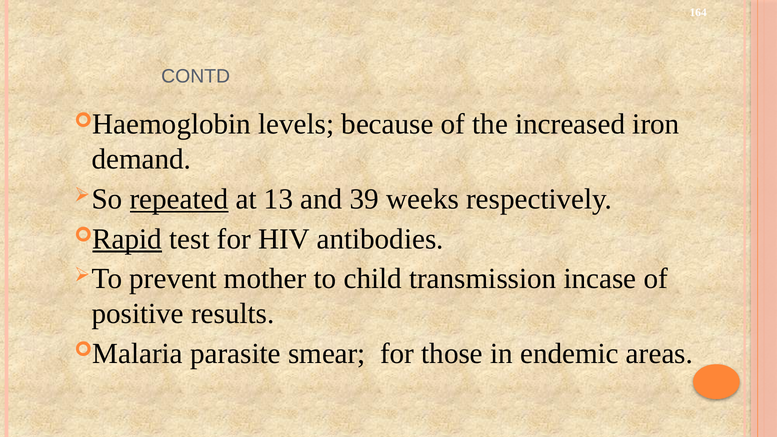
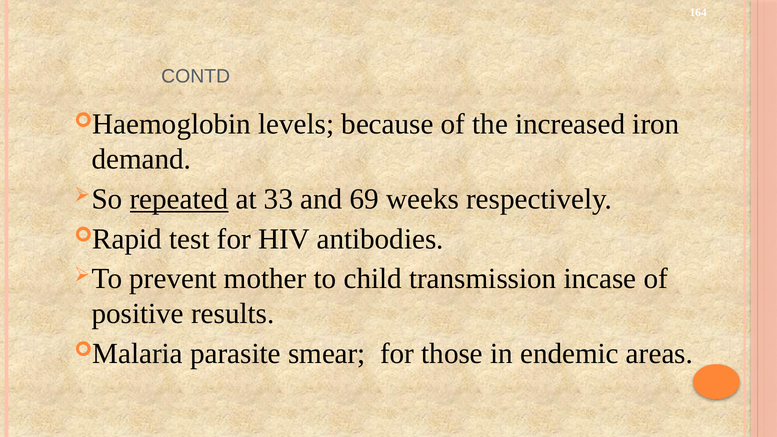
13: 13 -> 33
39: 39 -> 69
Rapid underline: present -> none
